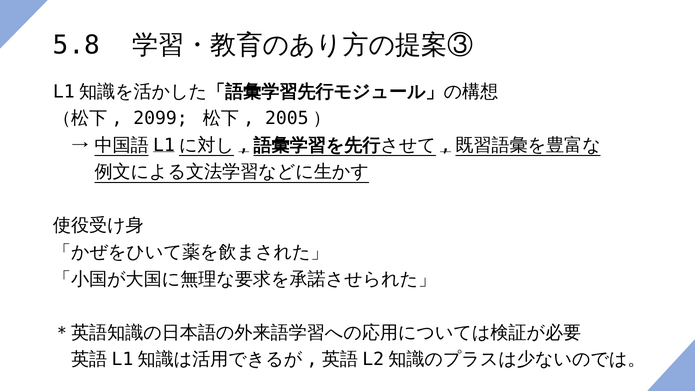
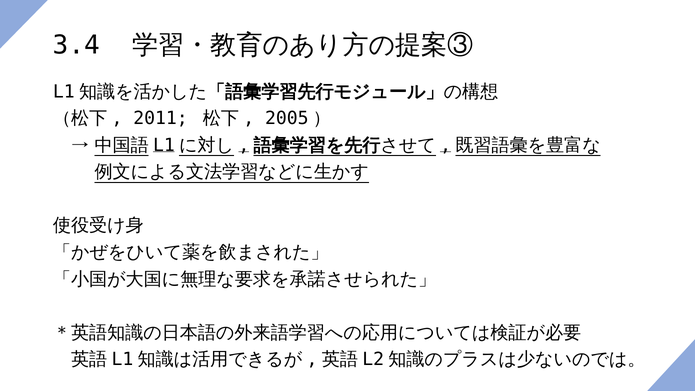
5.8: 5.8 -> 3.4
2099: 2099 -> 2011
